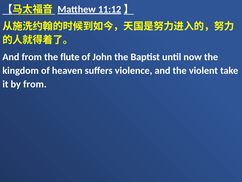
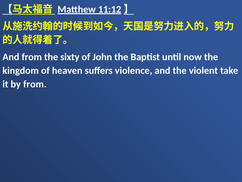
flute: flute -> sixty
